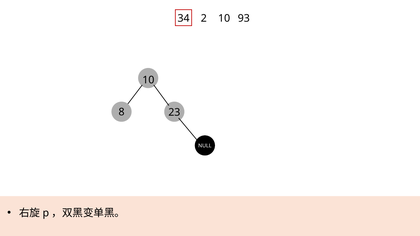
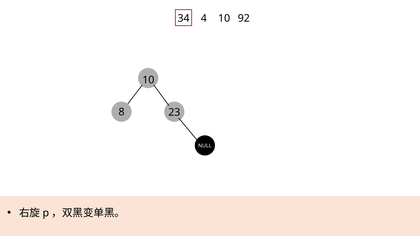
2: 2 -> 4
93: 93 -> 92
